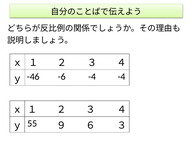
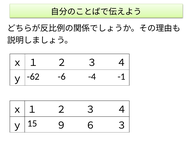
-46: -46 -> -62
-4 -4: -4 -> -1
55: 55 -> 15
